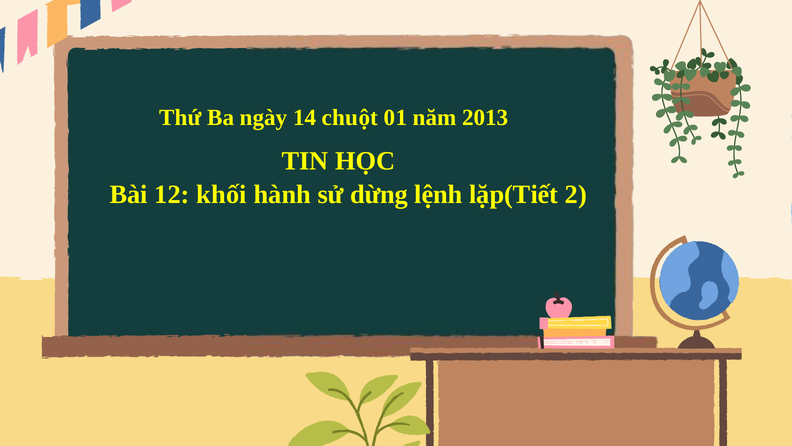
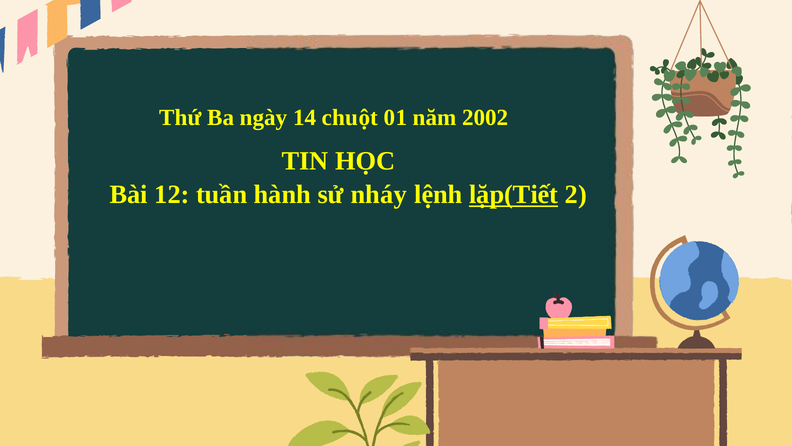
2013: 2013 -> 2002
khối: khối -> tuần
dừng: dừng -> nháy
lặp(Tiết underline: none -> present
